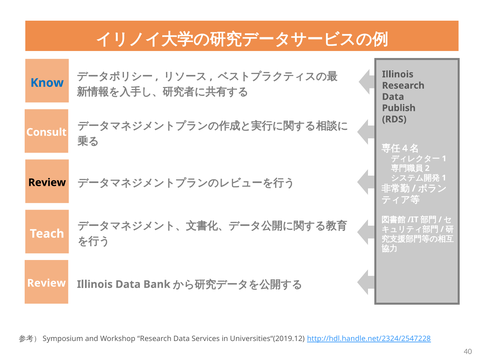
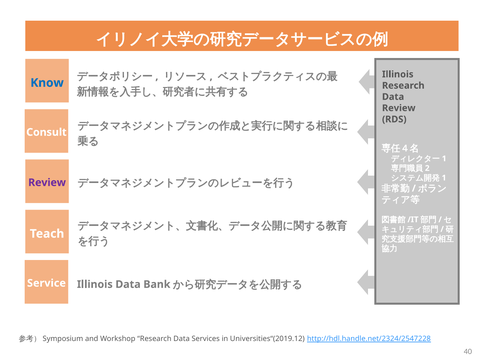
Publish at (399, 108): Publish -> Review
Review at (47, 182) colour: black -> purple
Review at (46, 283): Review -> Service
